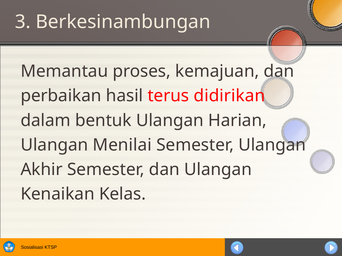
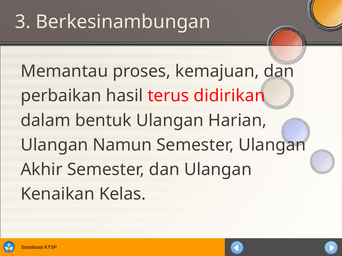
Menilai: Menilai -> Namun
